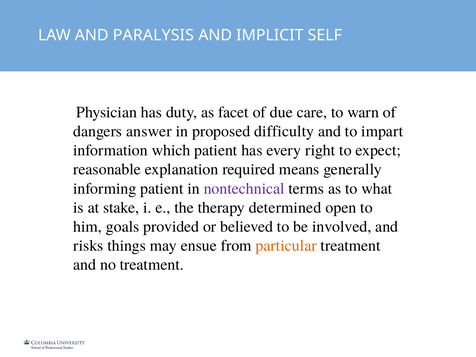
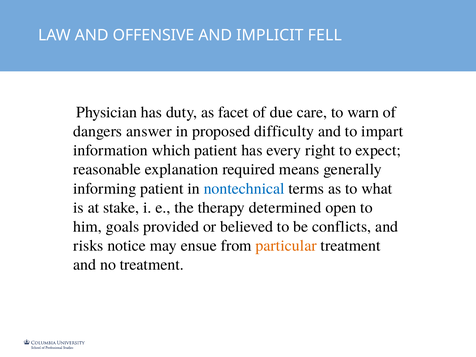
PARALYSIS: PARALYSIS -> OFFENSIVE
SELF: SELF -> FELL
nontechnical colour: purple -> blue
involved: involved -> conflicts
things: things -> notice
